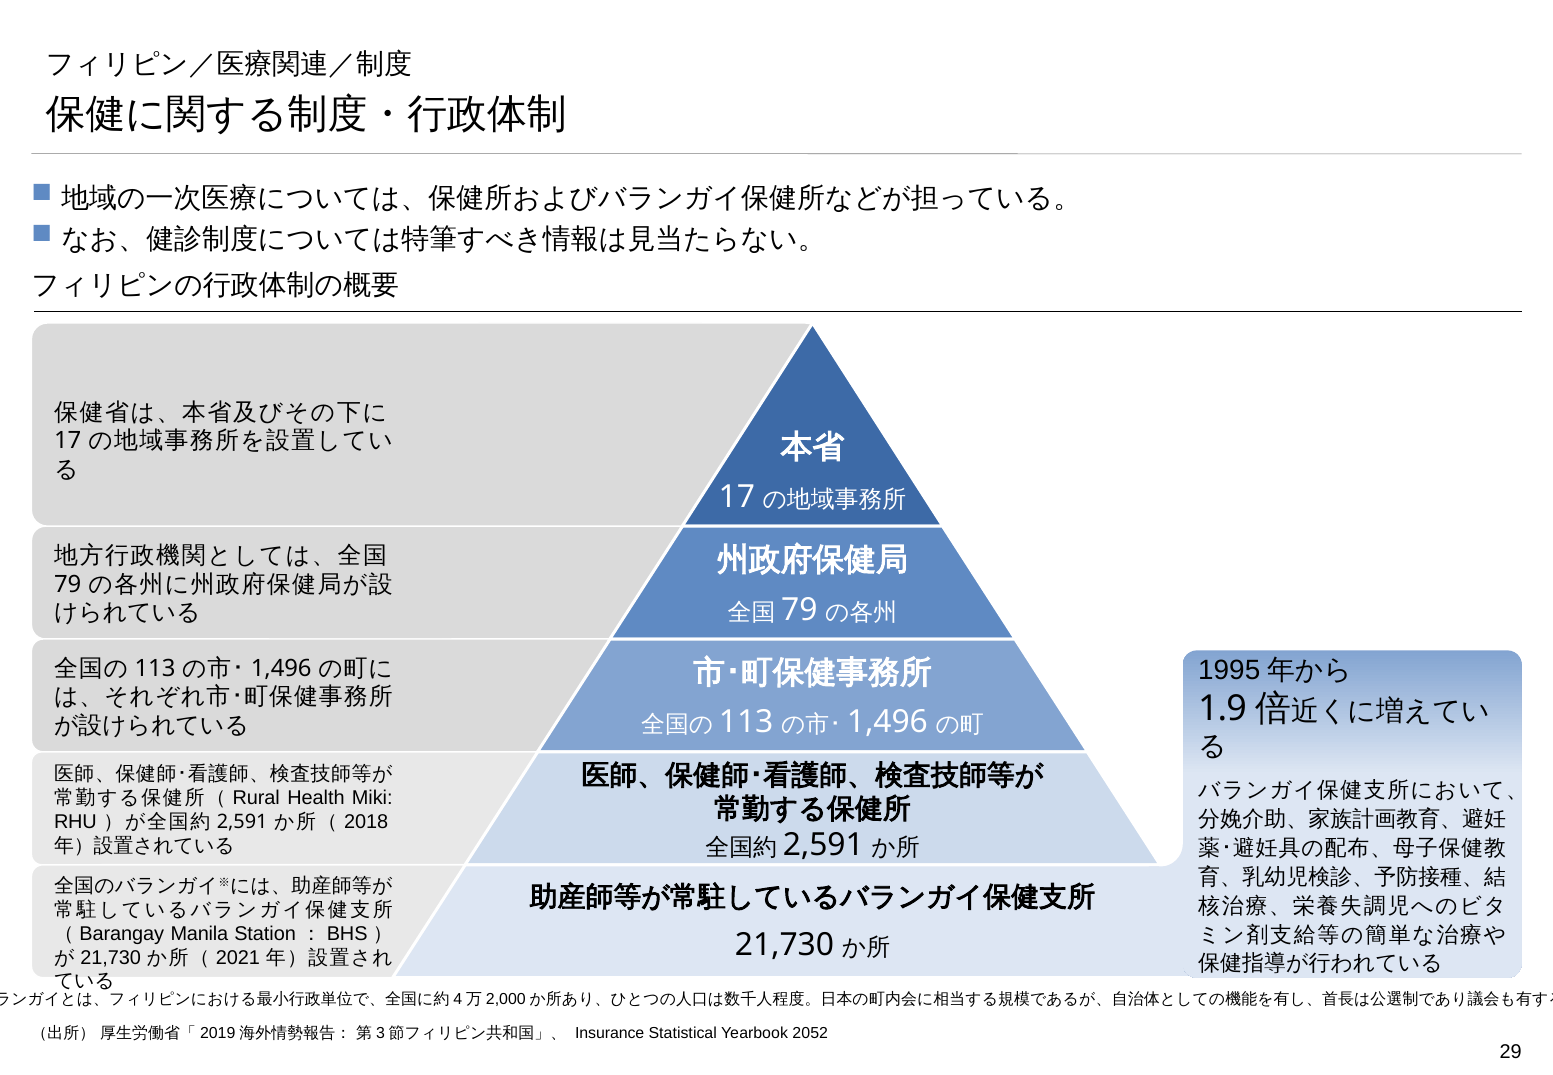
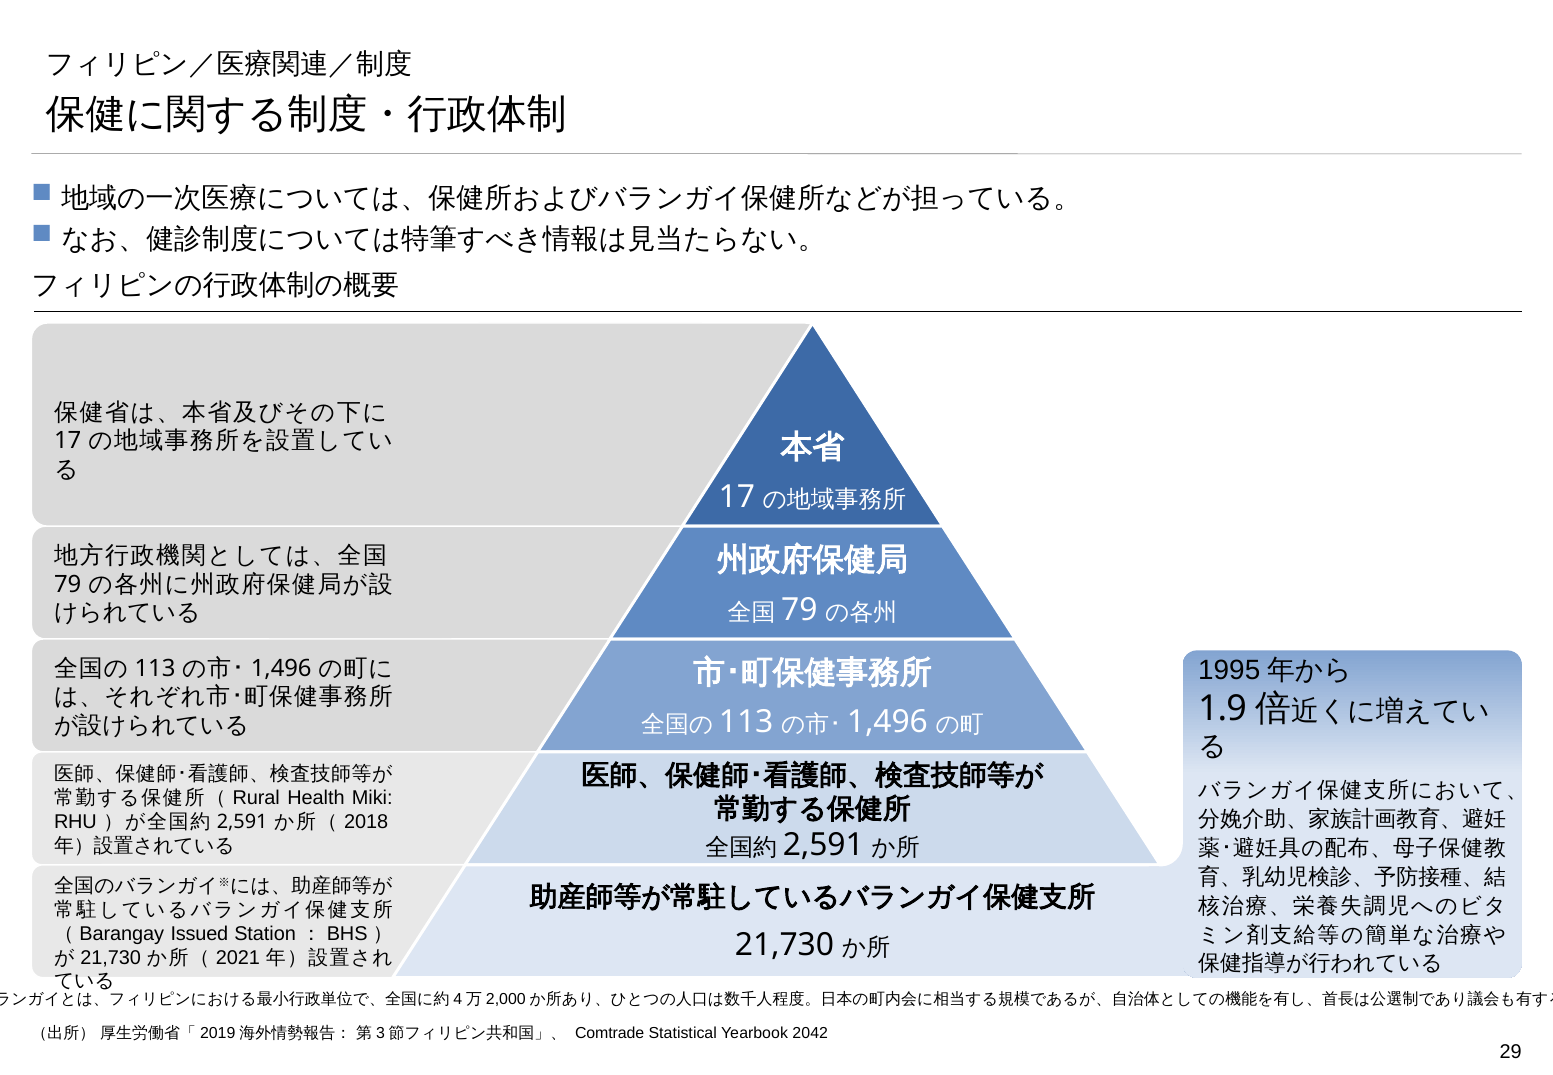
Manila: Manila -> Issued
Insurance: Insurance -> Comtrade
2052: 2052 -> 2042
